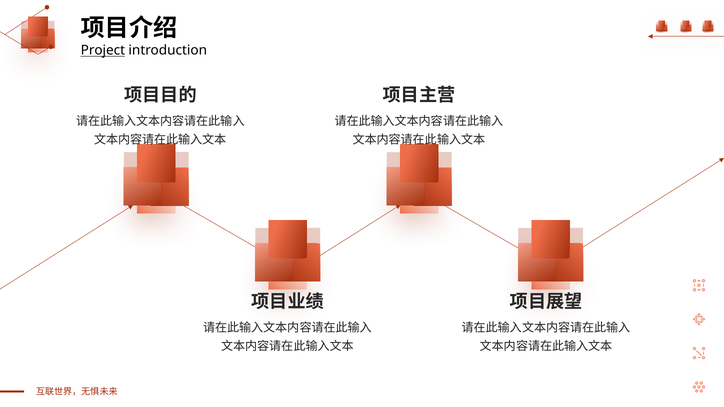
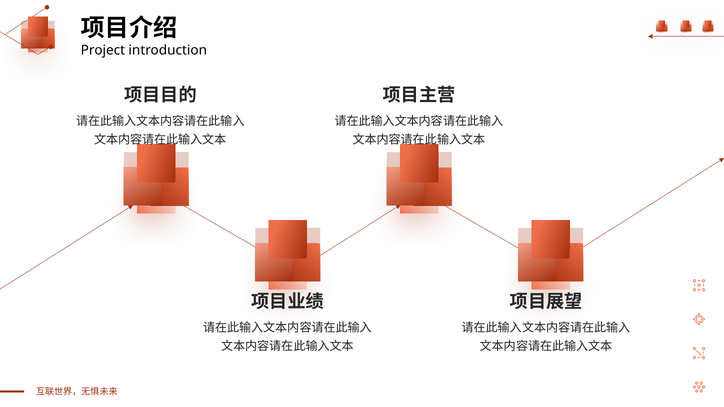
Project underline: present -> none
